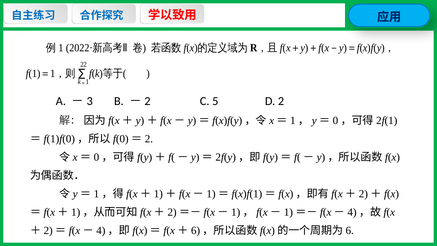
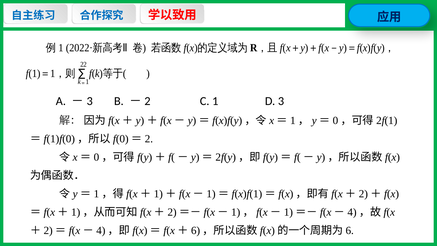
C 5: 5 -> 1
2: 2 -> 3
